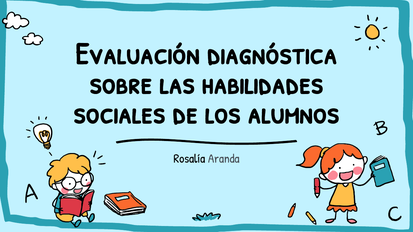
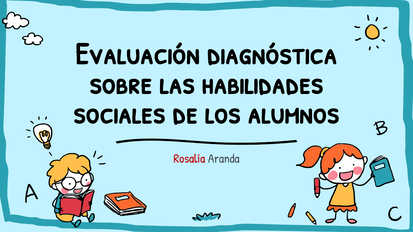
Rosalía colour: black -> red
